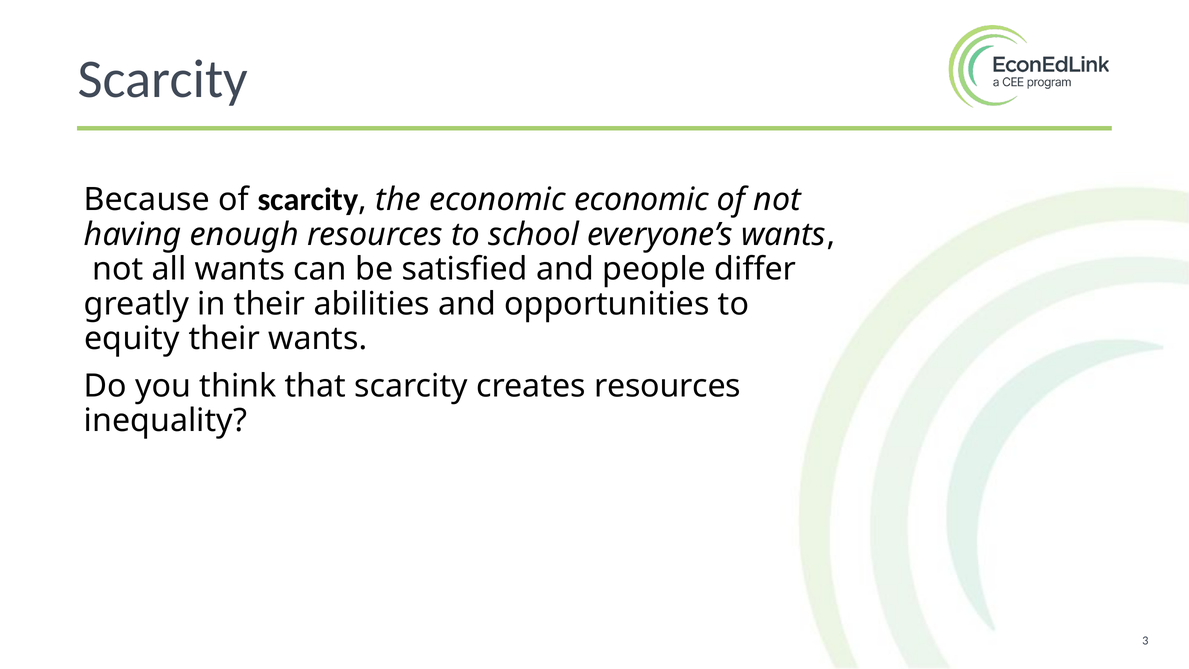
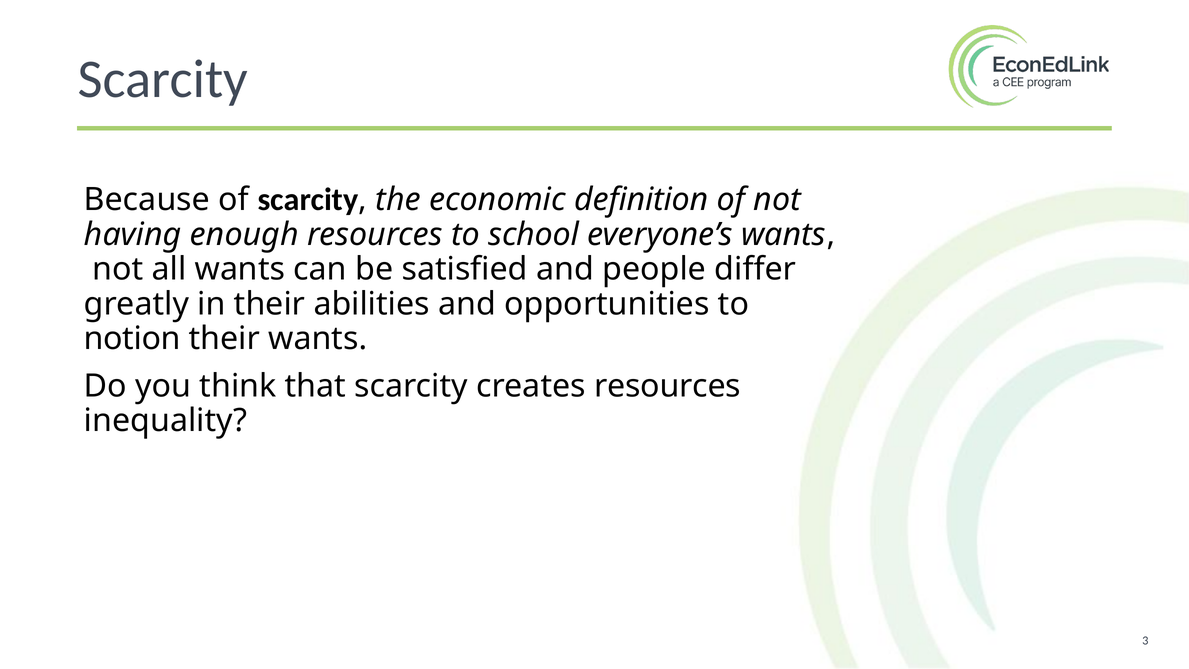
economic economic: economic -> definition
equity: equity -> notion
